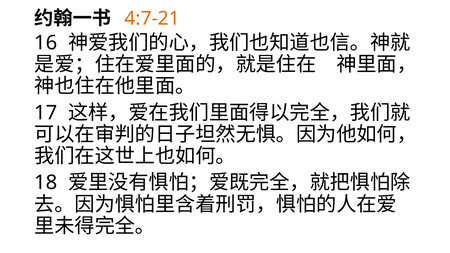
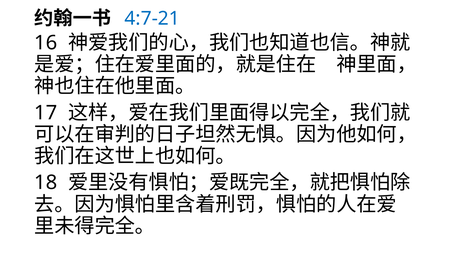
4:7-21 colour: orange -> blue
